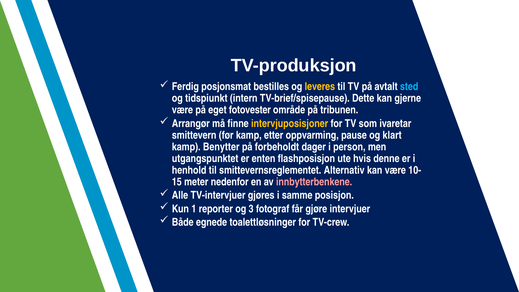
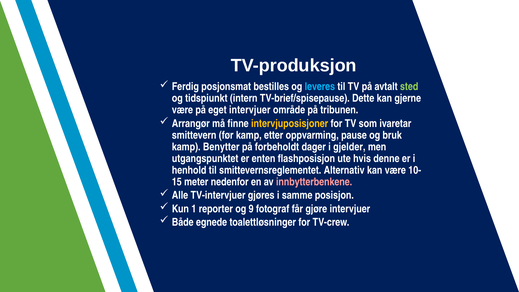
leveres colour: yellow -> light blue
sted colour: light blue -> light green
eget fotovester: fotovester -> intervjuer
klart: klart -> bruk
person: person -> gjelder
3: 3 -> 9
